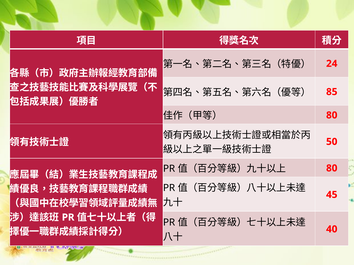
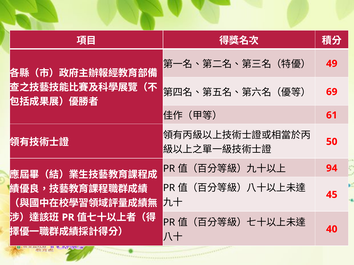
24: 24 -> 49
85: 85 -> 69
80 at (332, 115): 80 -> 61
80 at (332, 168): 80 -> 94
